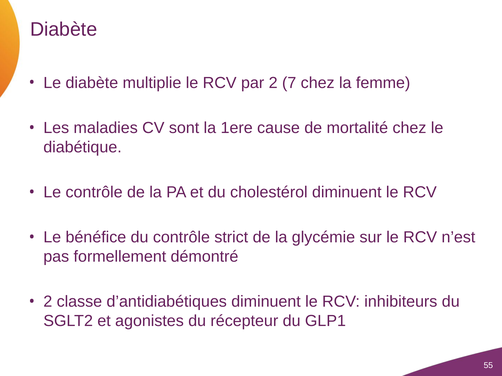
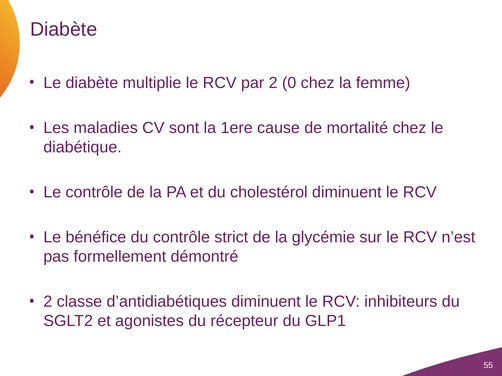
7: 7 -> 0
